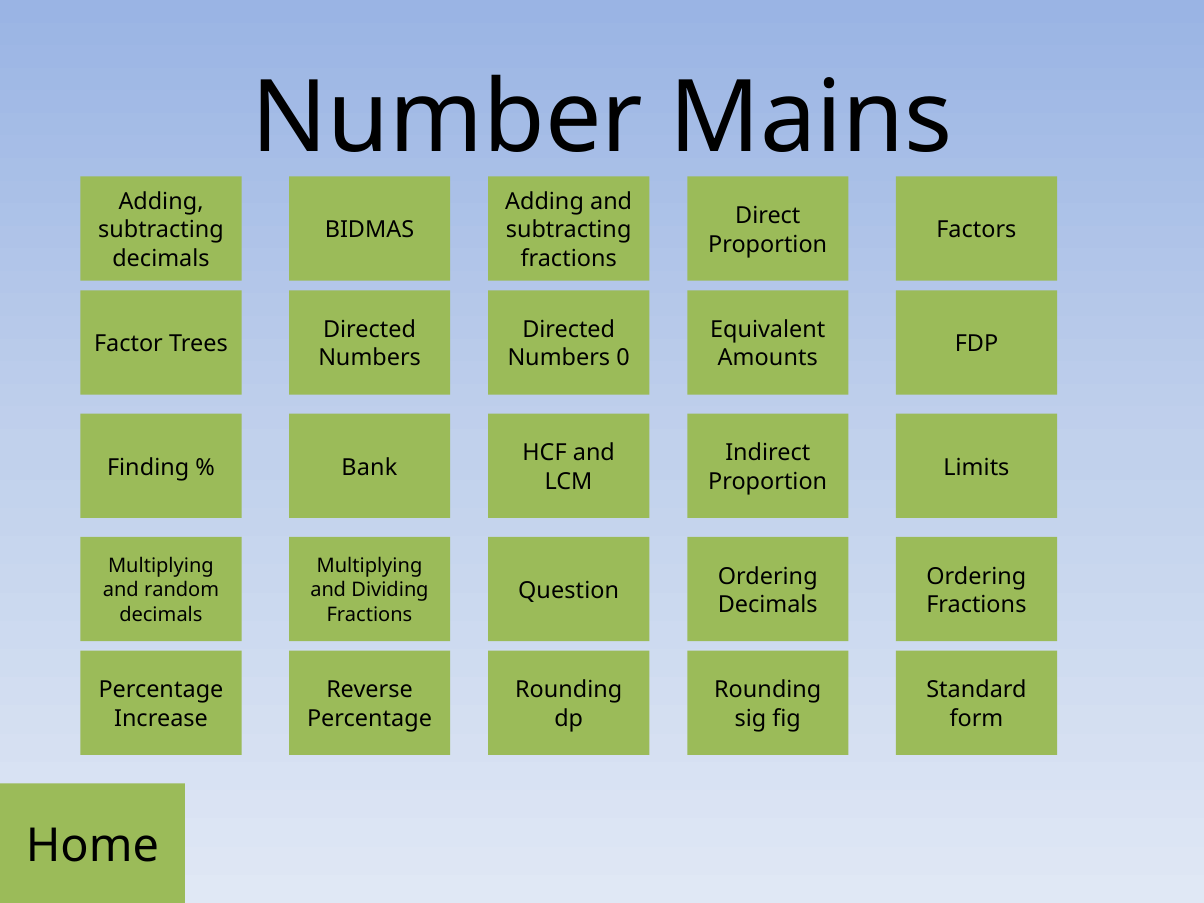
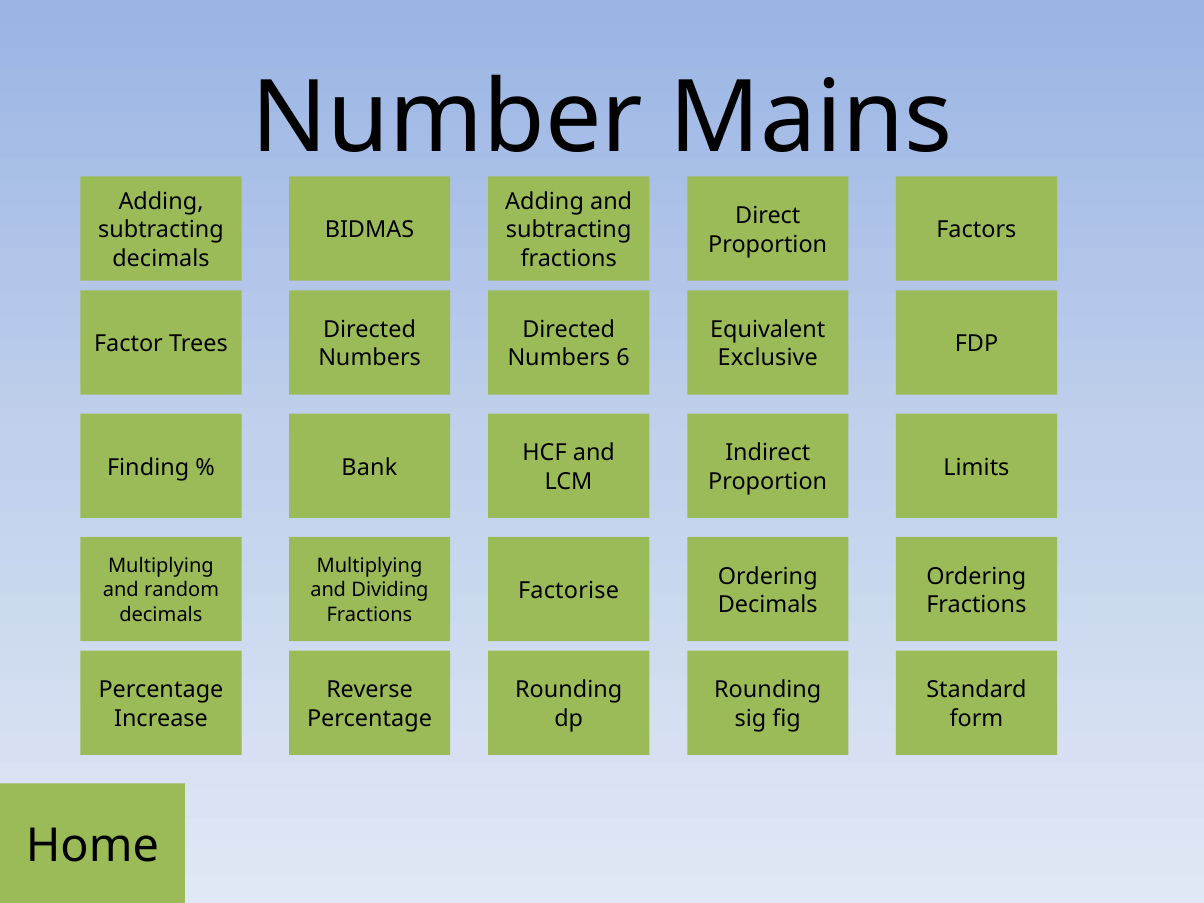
0: 0 -> 6
Amounts: Amounts -> Exclusive
Question: Question -> Factorise
